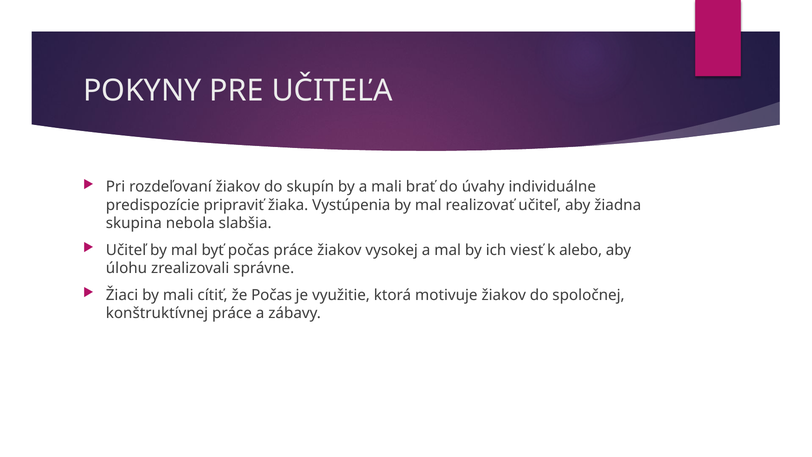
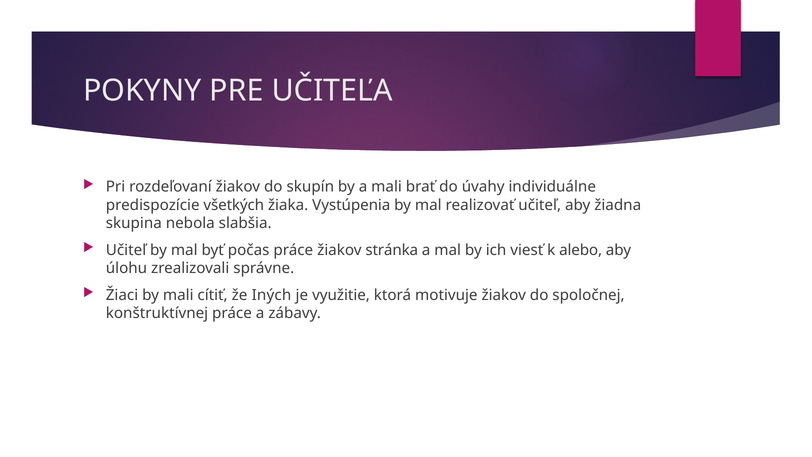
pripraviť: pripraviť -> všetkých
vysokej: vysokej -> stránka
že Počas: Počas -> Iných
